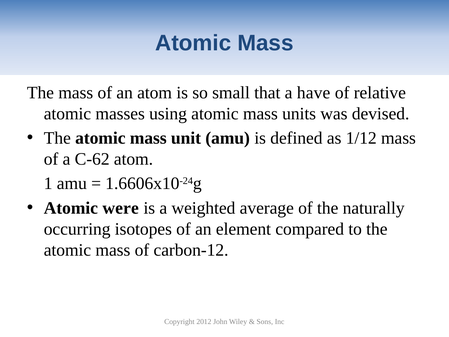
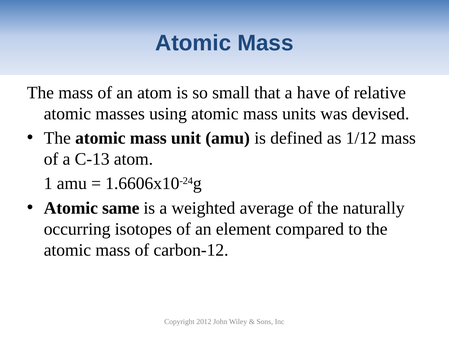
C-62: C-62 -> C-13
were: were -> same
